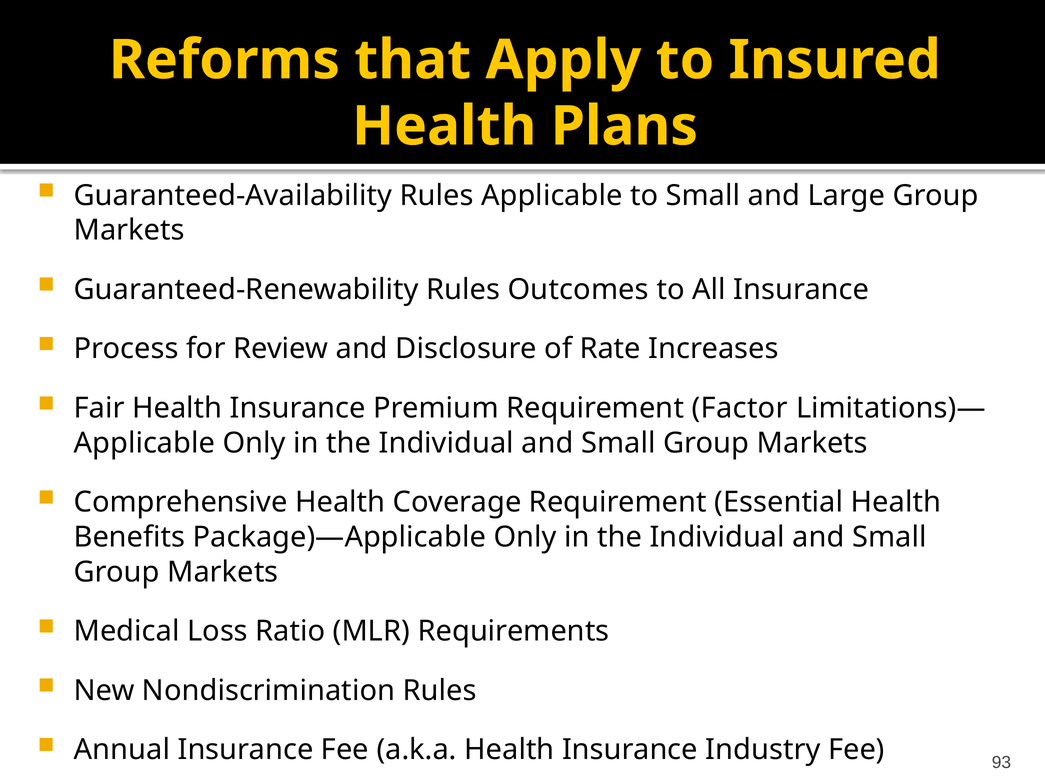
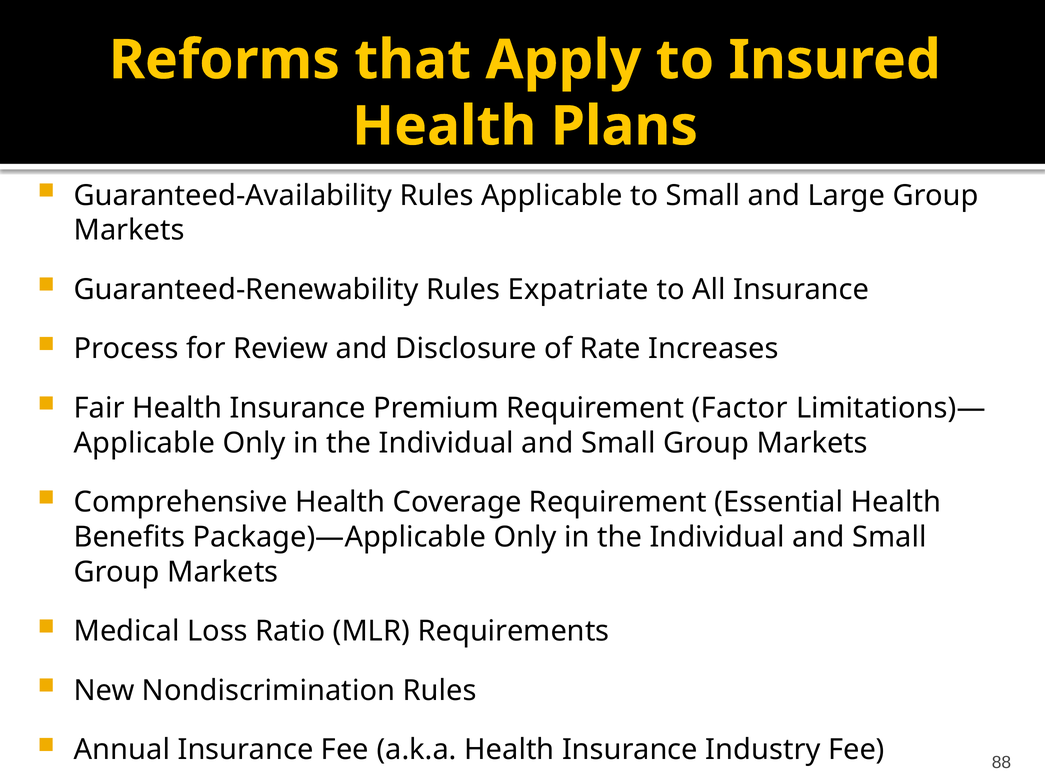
Outcomes: Outcomes -> Expatriate
93: 93 -> 88
